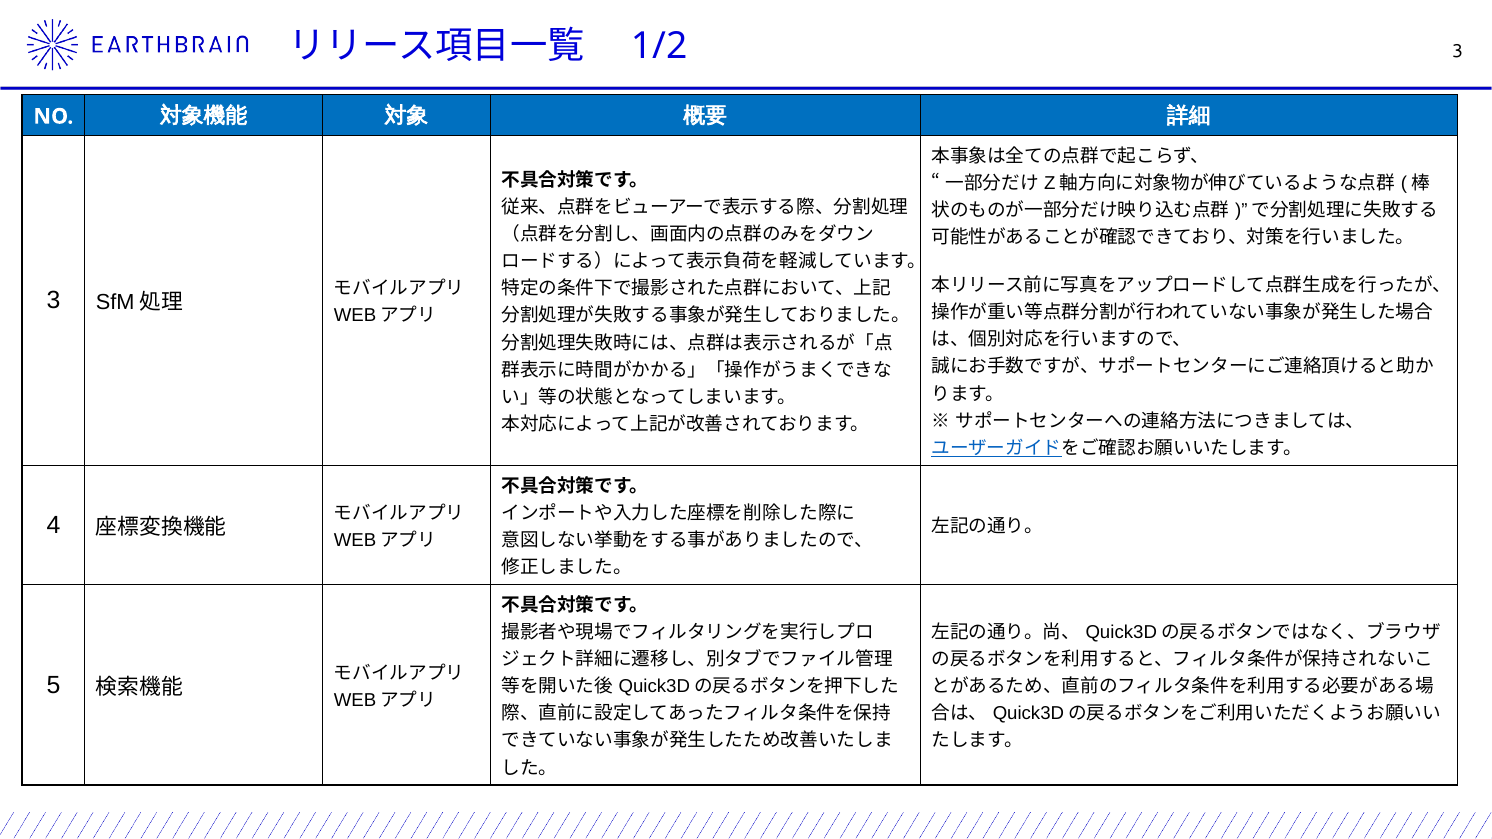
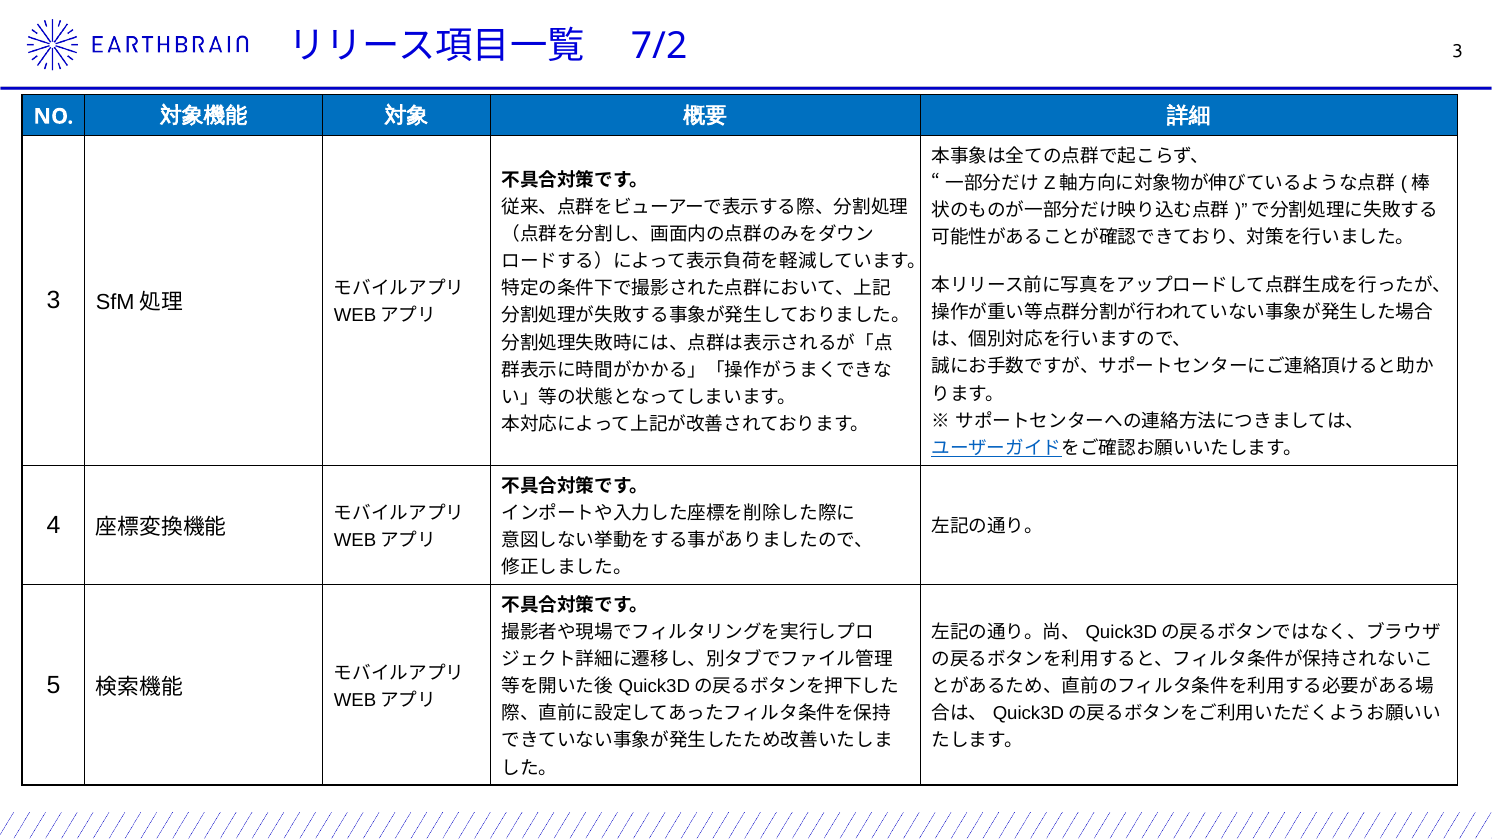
1/2: 1/2 -> 7/2
